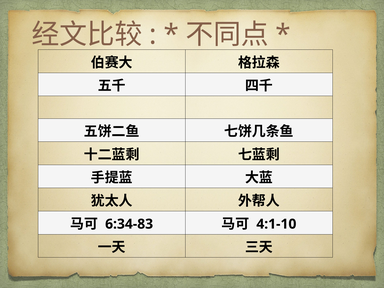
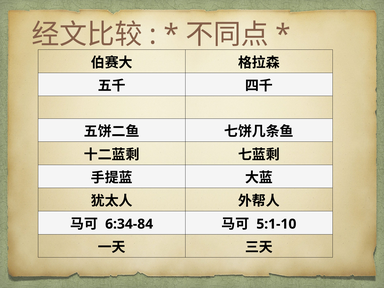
6:34-83: 6:34-83 -> 6:34-84
4:1-10: 4:1-10 -> 5:1-10
